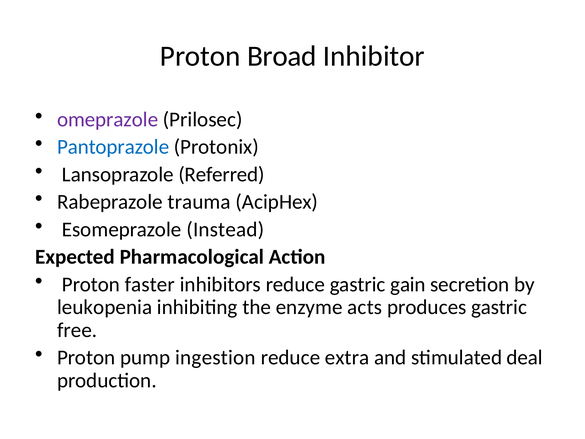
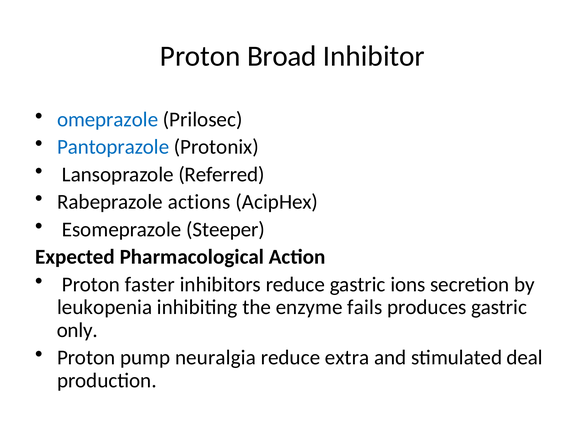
omeprazole colour: purple -> blue
trauma: trauma -> actions
Instead: Instead -> Steeper
gain: gain -> ions
acts: acts -> fails
free: free -> only
ingestion: ingestion -> neuralgia
